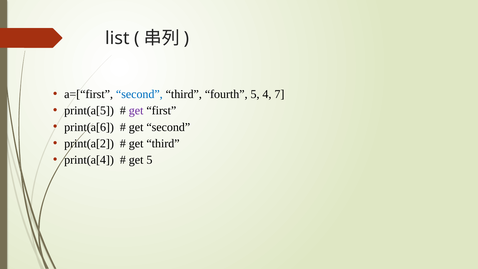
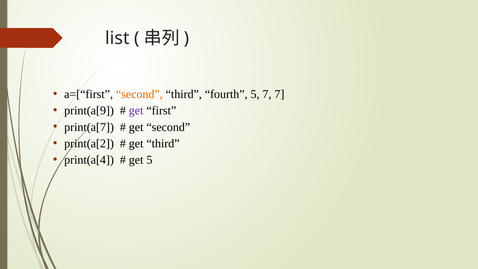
second at (139, 94) colour: blue -> orange
5 4: 4 -> 7
print(a[5: print(a[5 -> print(a[9
print(a[6: print(a[6 -> print(a[7
